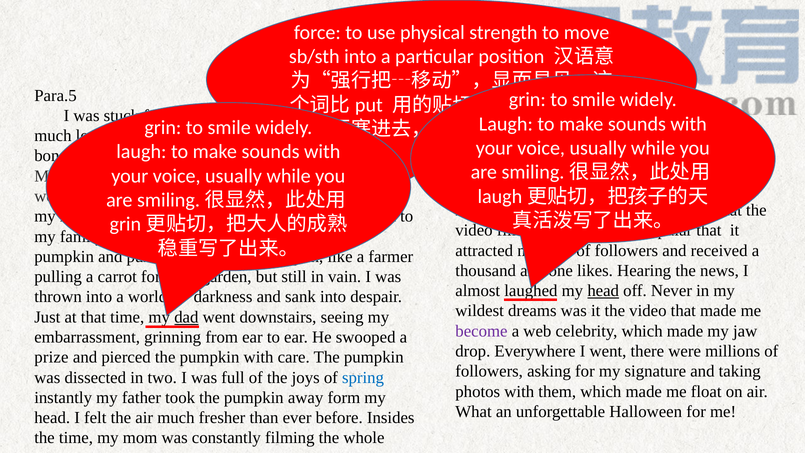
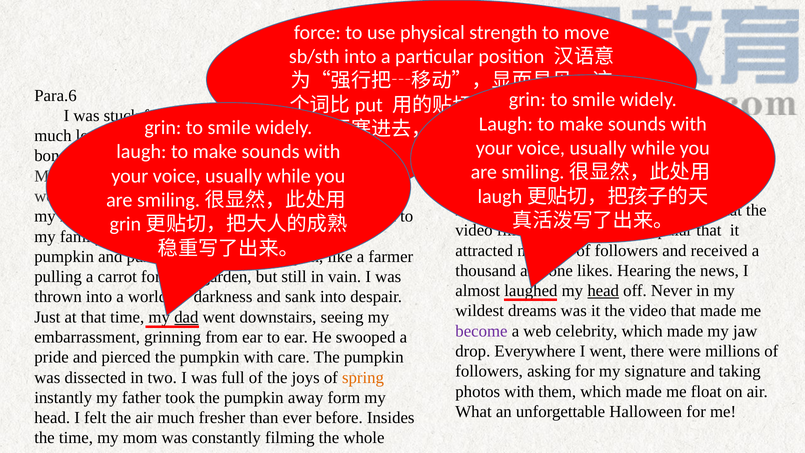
Para.5: Para.5 -> Para.6
prize at (51, 357): prize -> pride
spring colour: blue -> orange
